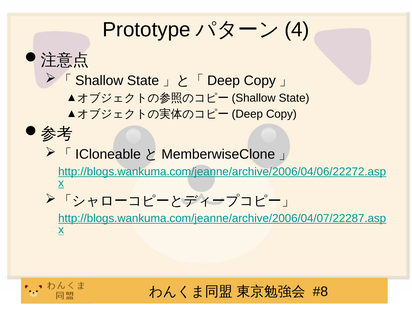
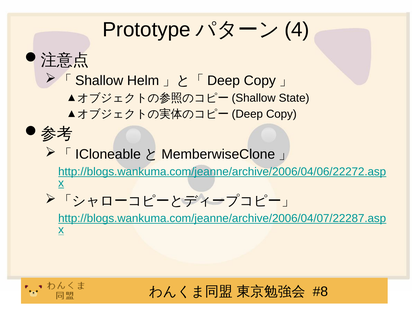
State at (143, 81): State -> Helm
